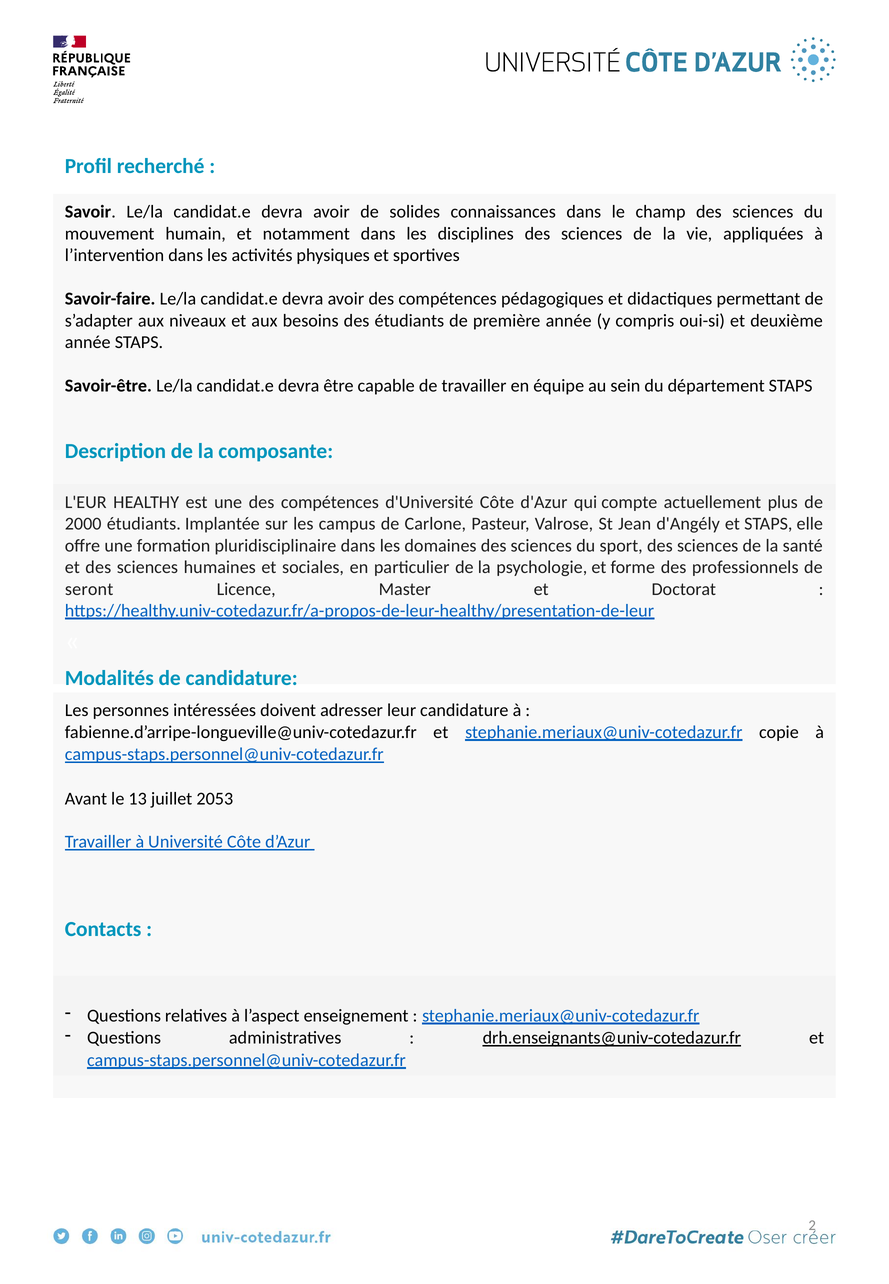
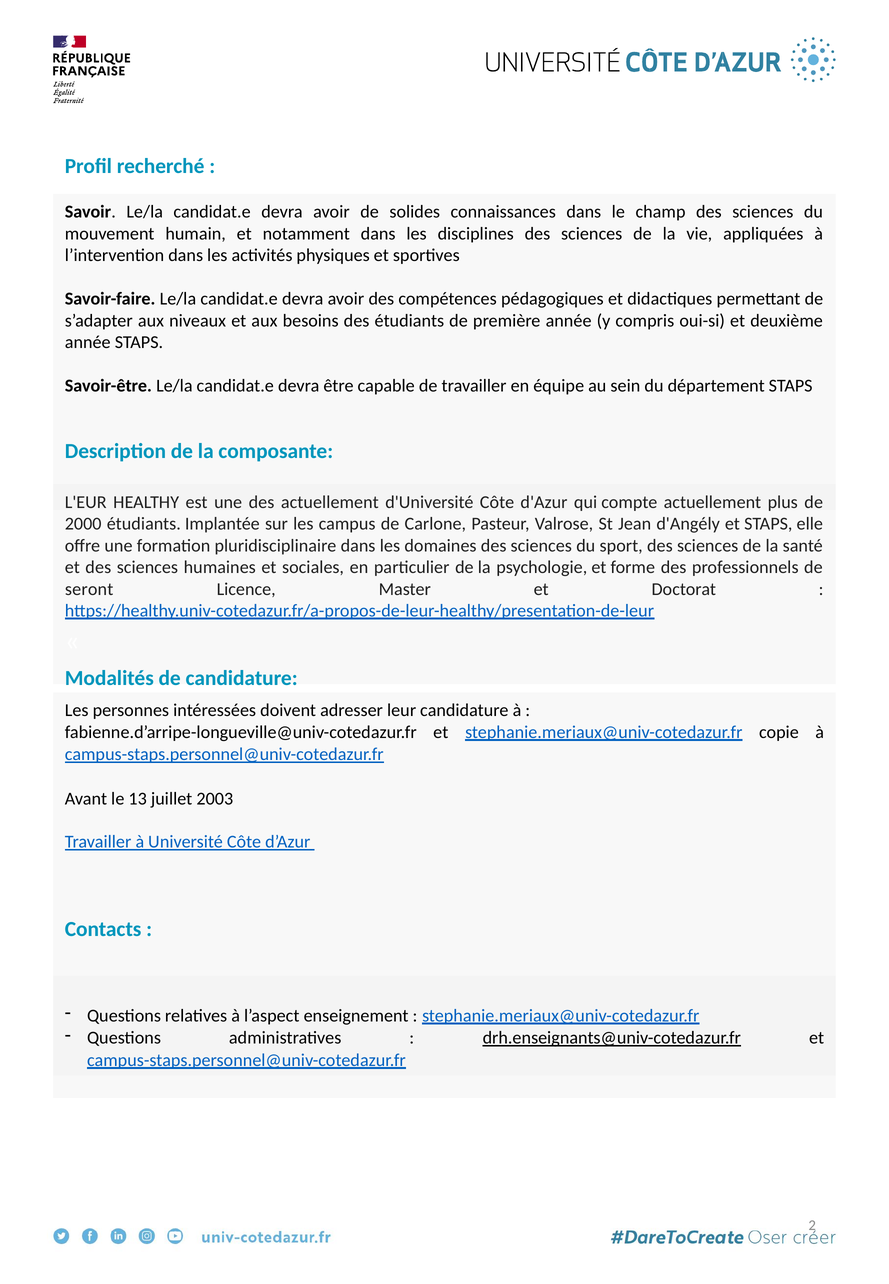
une des compétences: compétences -> actuellement
2053: 2053 -> 2003
